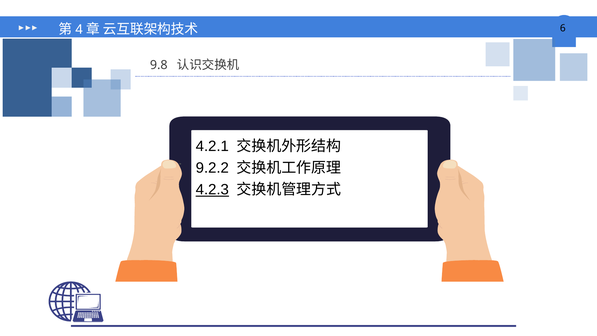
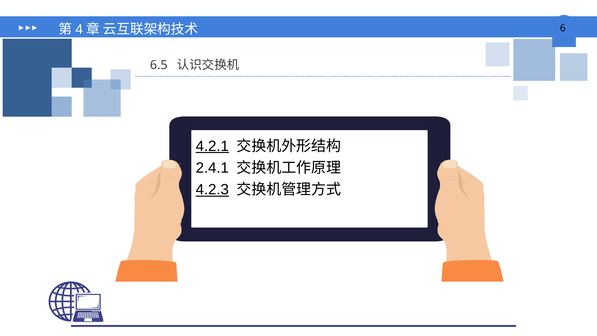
9.8: 9.8 -> 6.5
4.2.1 underline: none -> present
9.2.2: 9.2.2 -> 2.4.1
